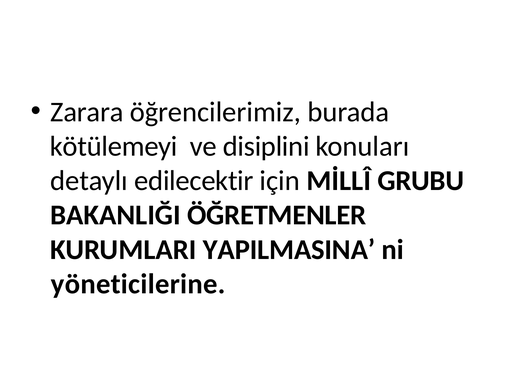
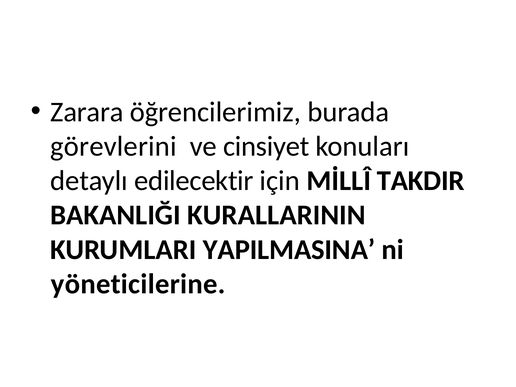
kötülemeyi: kötülemeyi -> görevlerini
disiplini: disiplini -> cinsiyet
GRUBU: GRUBU -> TAKDIR
ÖĞRETMENLER: ÖĞRETMENLER -> KURALLARININ
